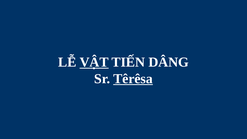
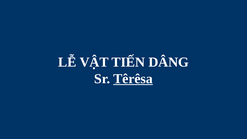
VẬT underline: present -> none
